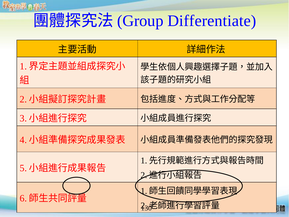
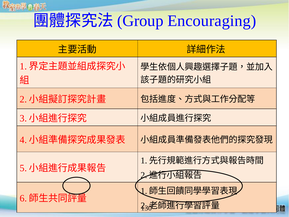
Differentiate: Differentiate -> Encouraging
